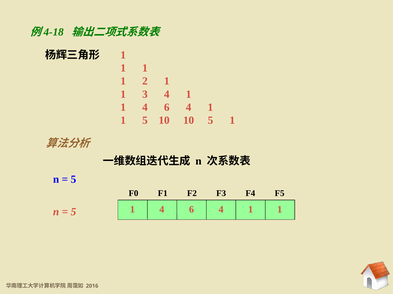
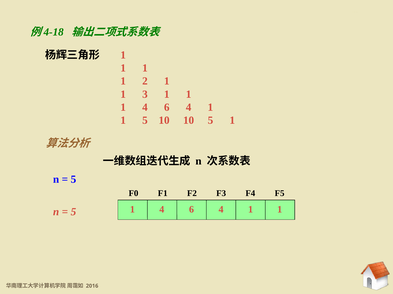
3 4: 4 -> 1
